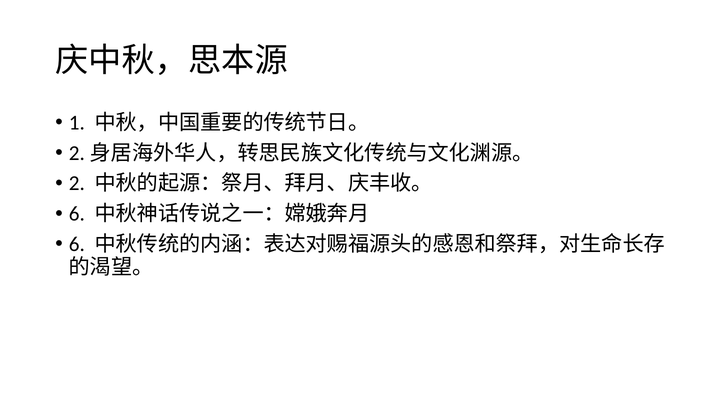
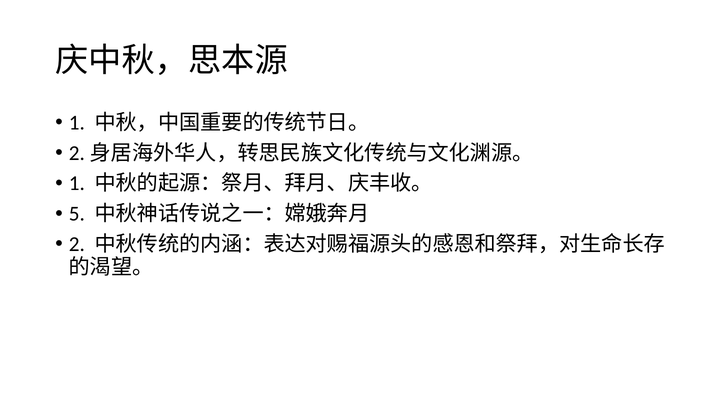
2 at (77, 183): 2 -> 1
6 at (77, 214): 6 -> 5
6 at (77, 244): 6 -> 2
